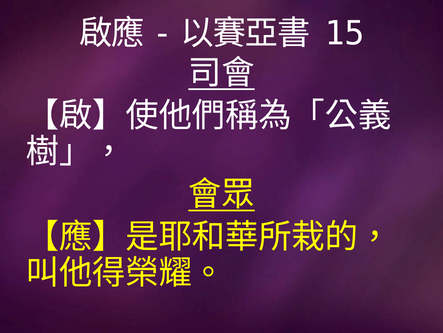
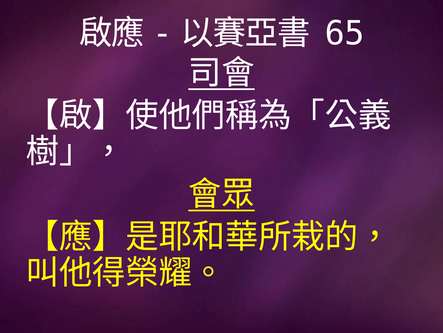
15: 15 -> 65
